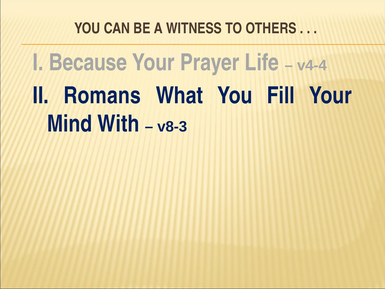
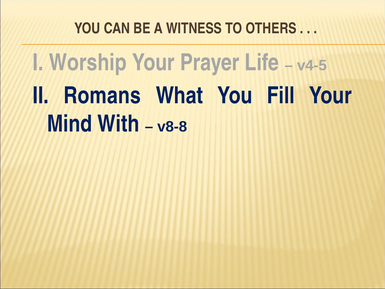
Because: Because -> Worship
v4-4: v4-4 -> v4-5
v8-3: v8-3 -> v8-8
